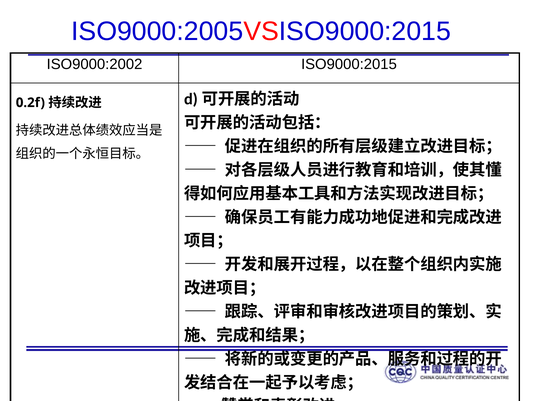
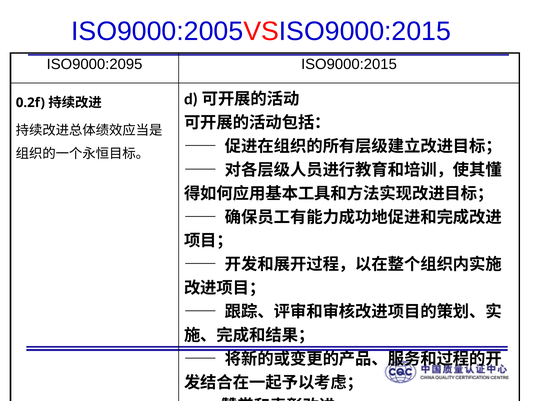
ISO9000:2002: ISO9000:2002 -> ISO9000:2095
